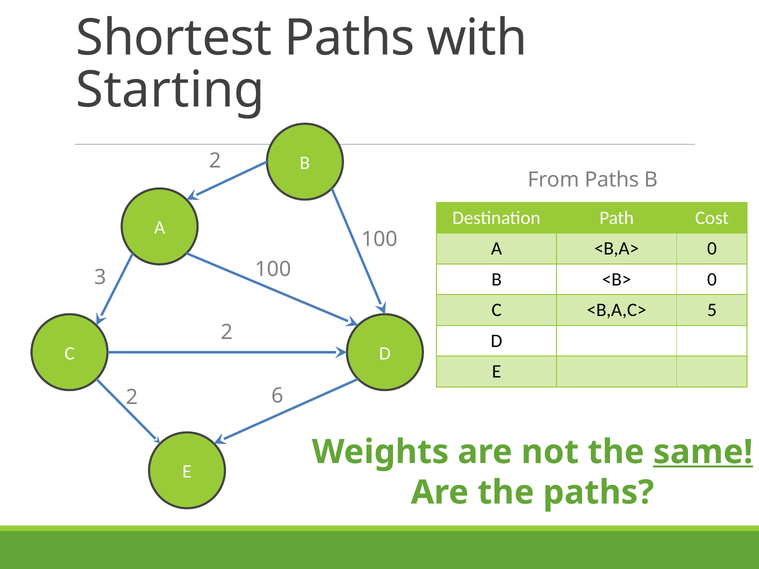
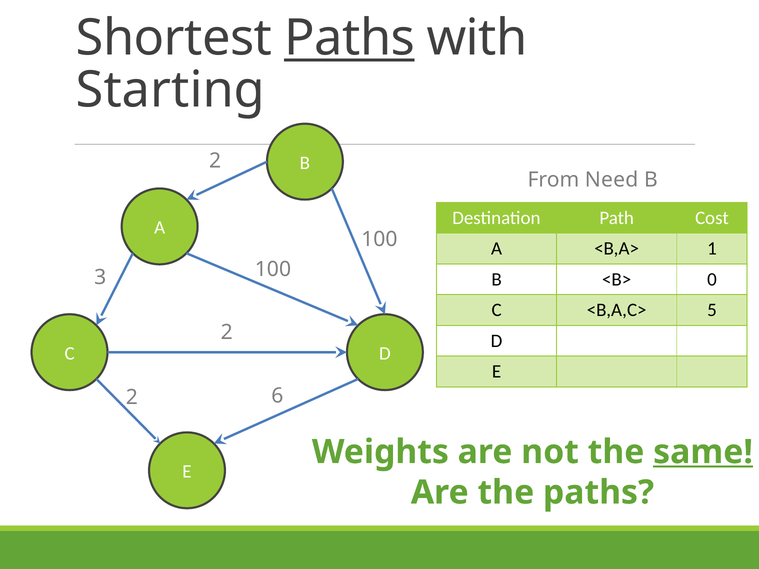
Paths at (350, 38) underline: none -> present
From Paths: Paths -> Need
<B,A> 0: 0 -> 1
